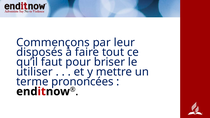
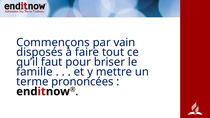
leur: leur -> vain
utiliser: utiliser -> famille
